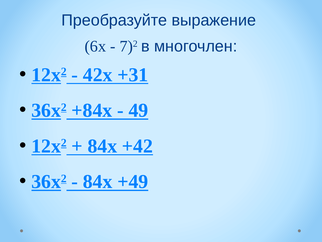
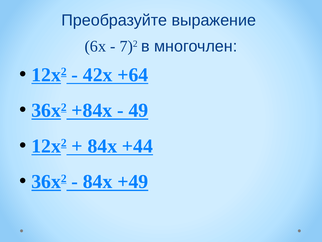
+31: +31 -> +64
+42: +42 -> +44
